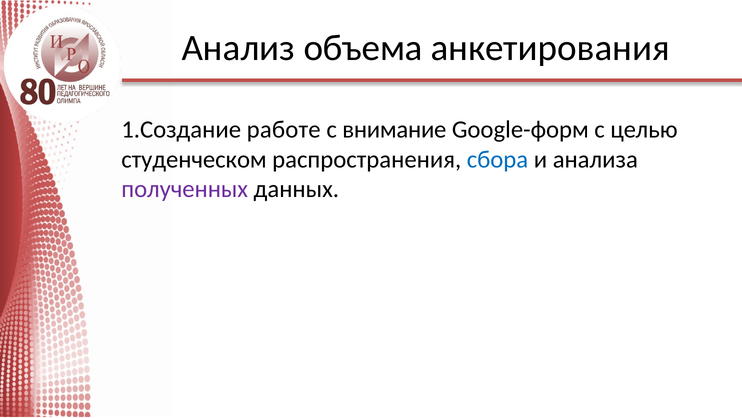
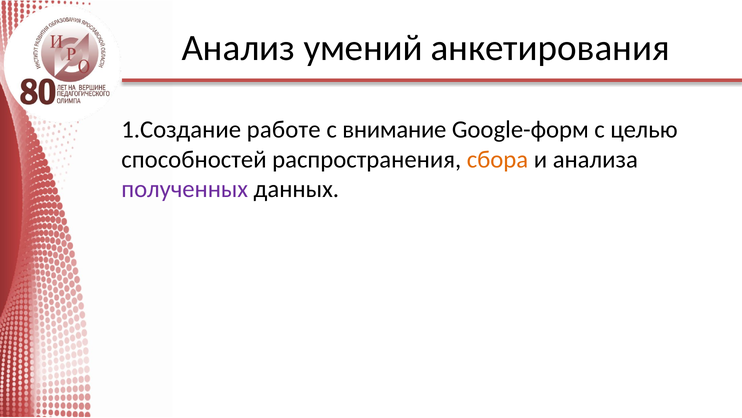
объема: объема -> умений
студенческом: студенческом -> способностей
сбора colour: blue -> orange
